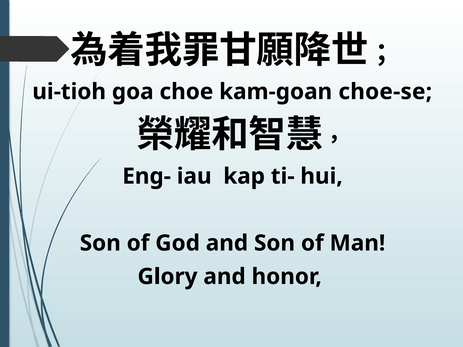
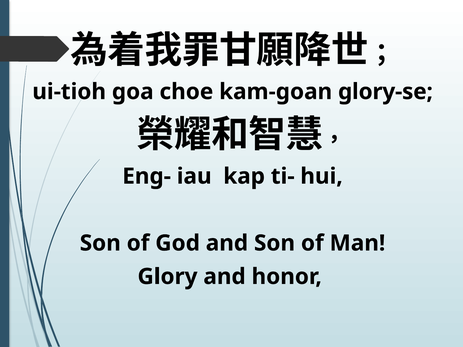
choe-se: choe-se -> glory-se
